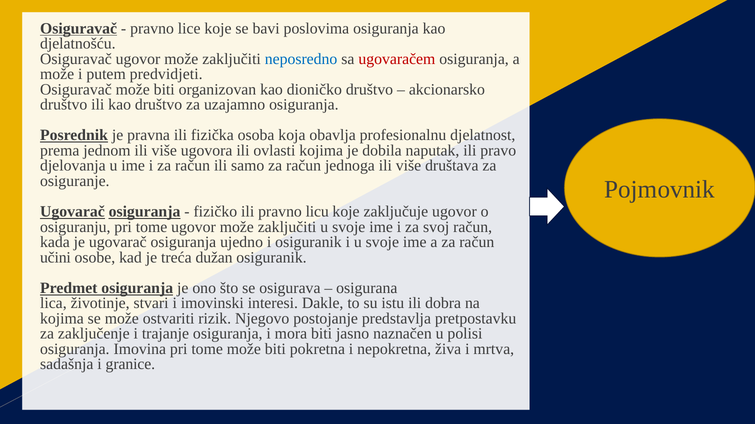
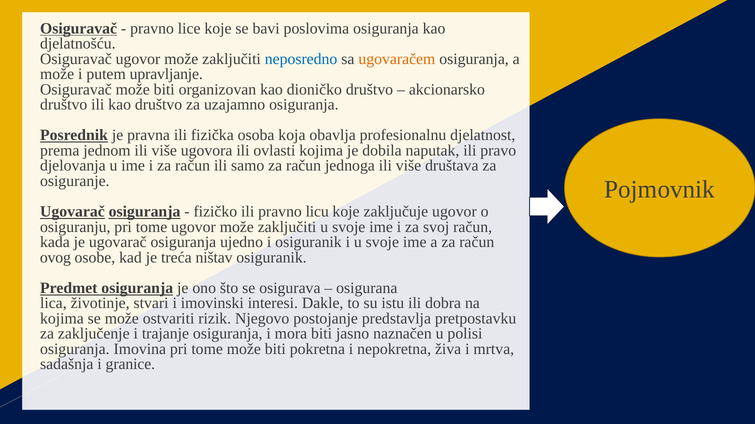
ugovaračem colour: red -> orange
predvidjeti: predvidjeti -> upravljanje
učini: učini -> ovog
dužan: dužan -> ništav
